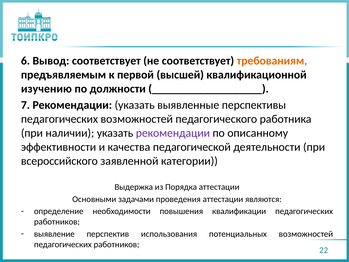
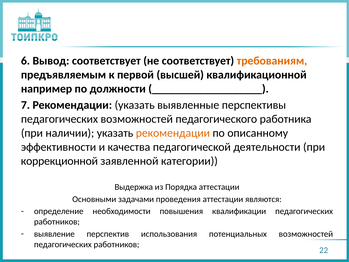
изучению: изучению -> например
рекомендации at (173, 133) colour: purple -> orange
всероссийского: всероссийского -> коррекционной
